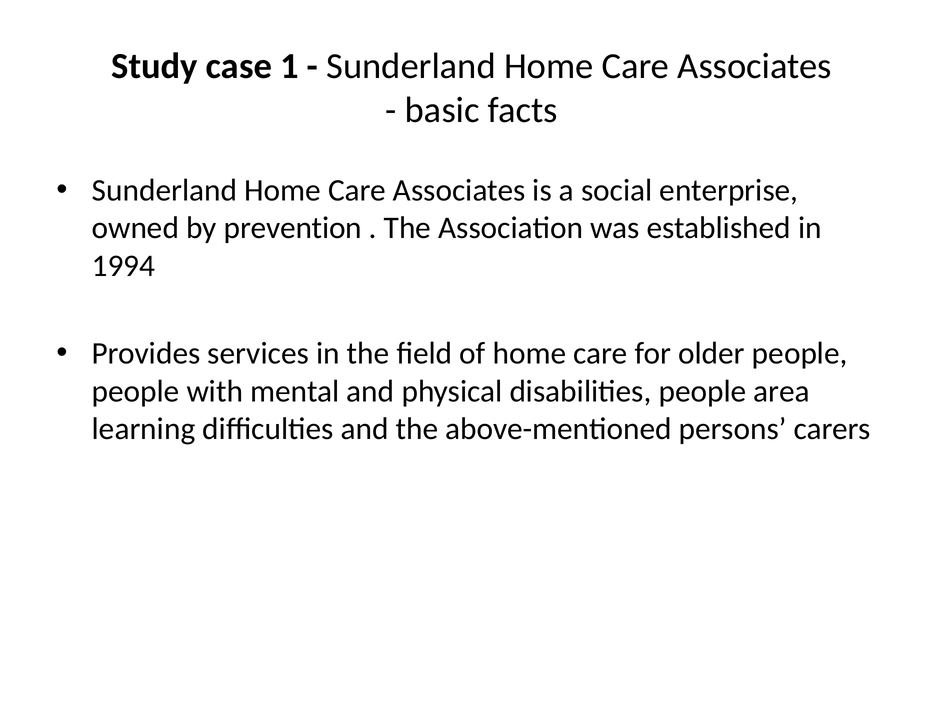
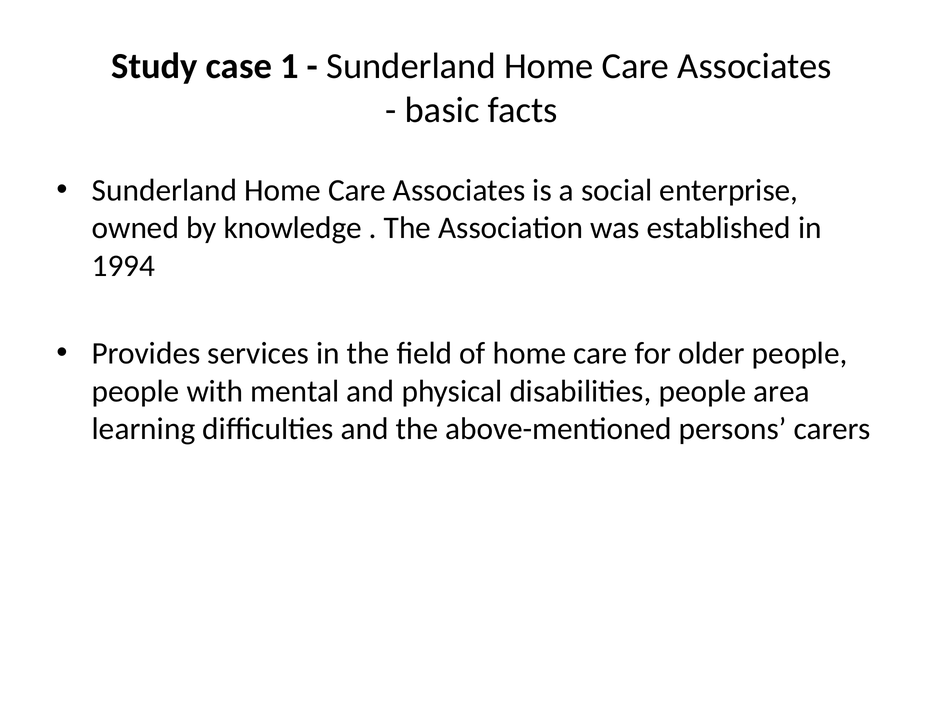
prevention: prevention -> knowledge
